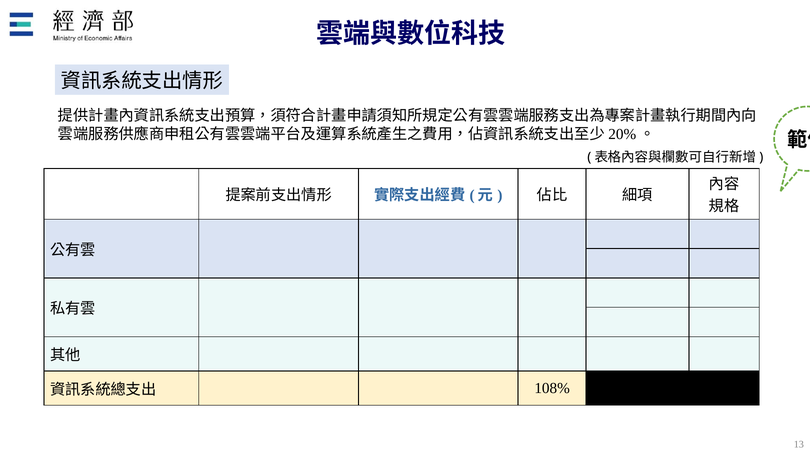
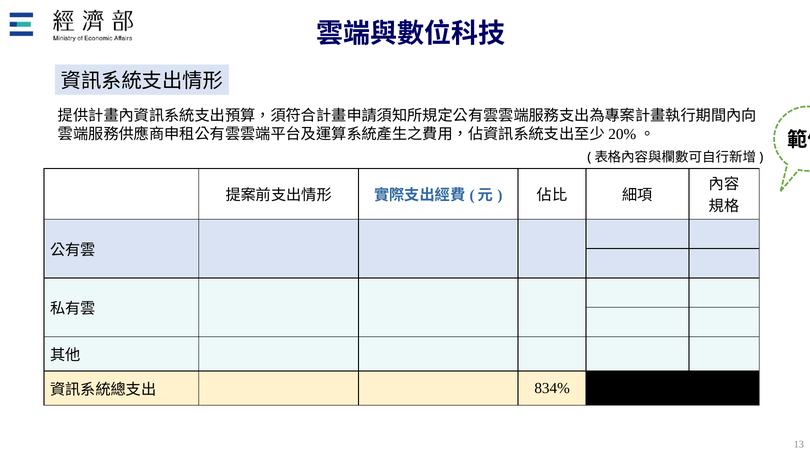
108%: 108% -> 834%
